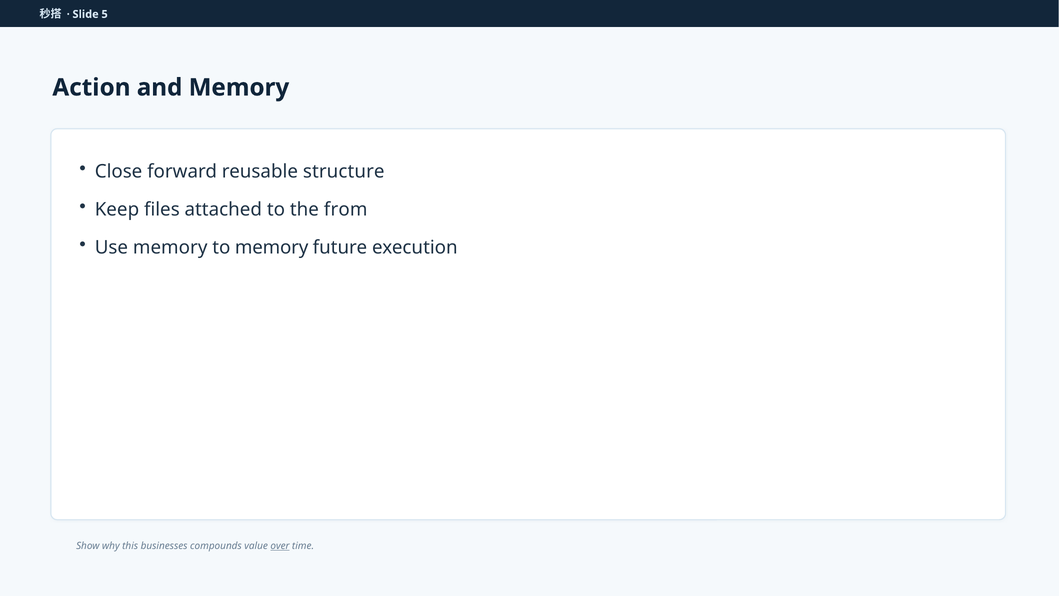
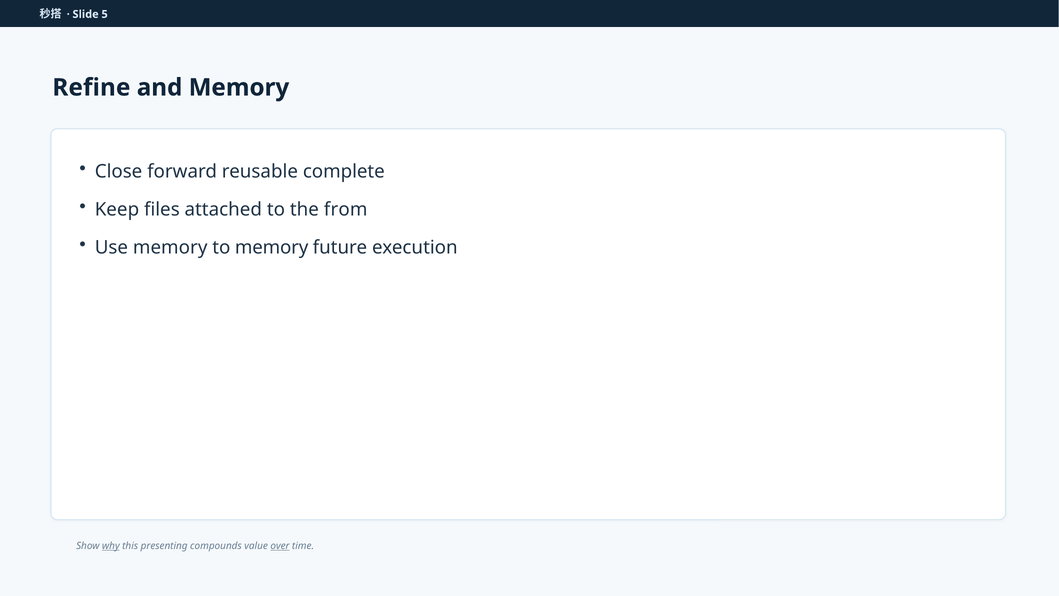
Action: Action -> Refine
structure: structure -> complete
why underline: none -> present
businesses: businesses -> presenting
